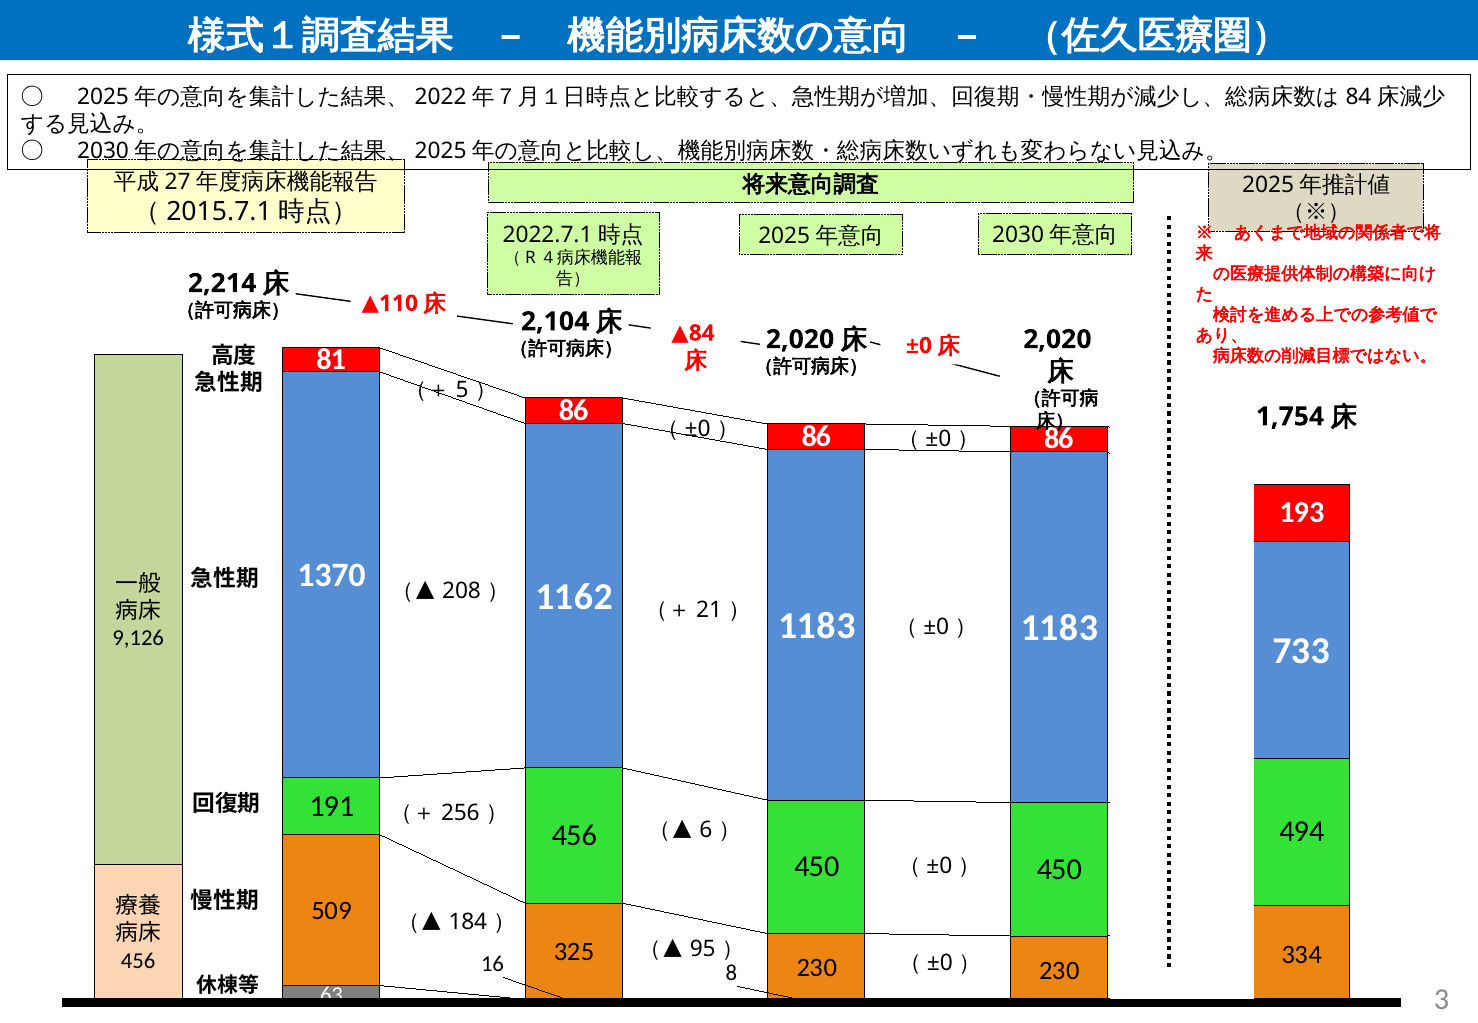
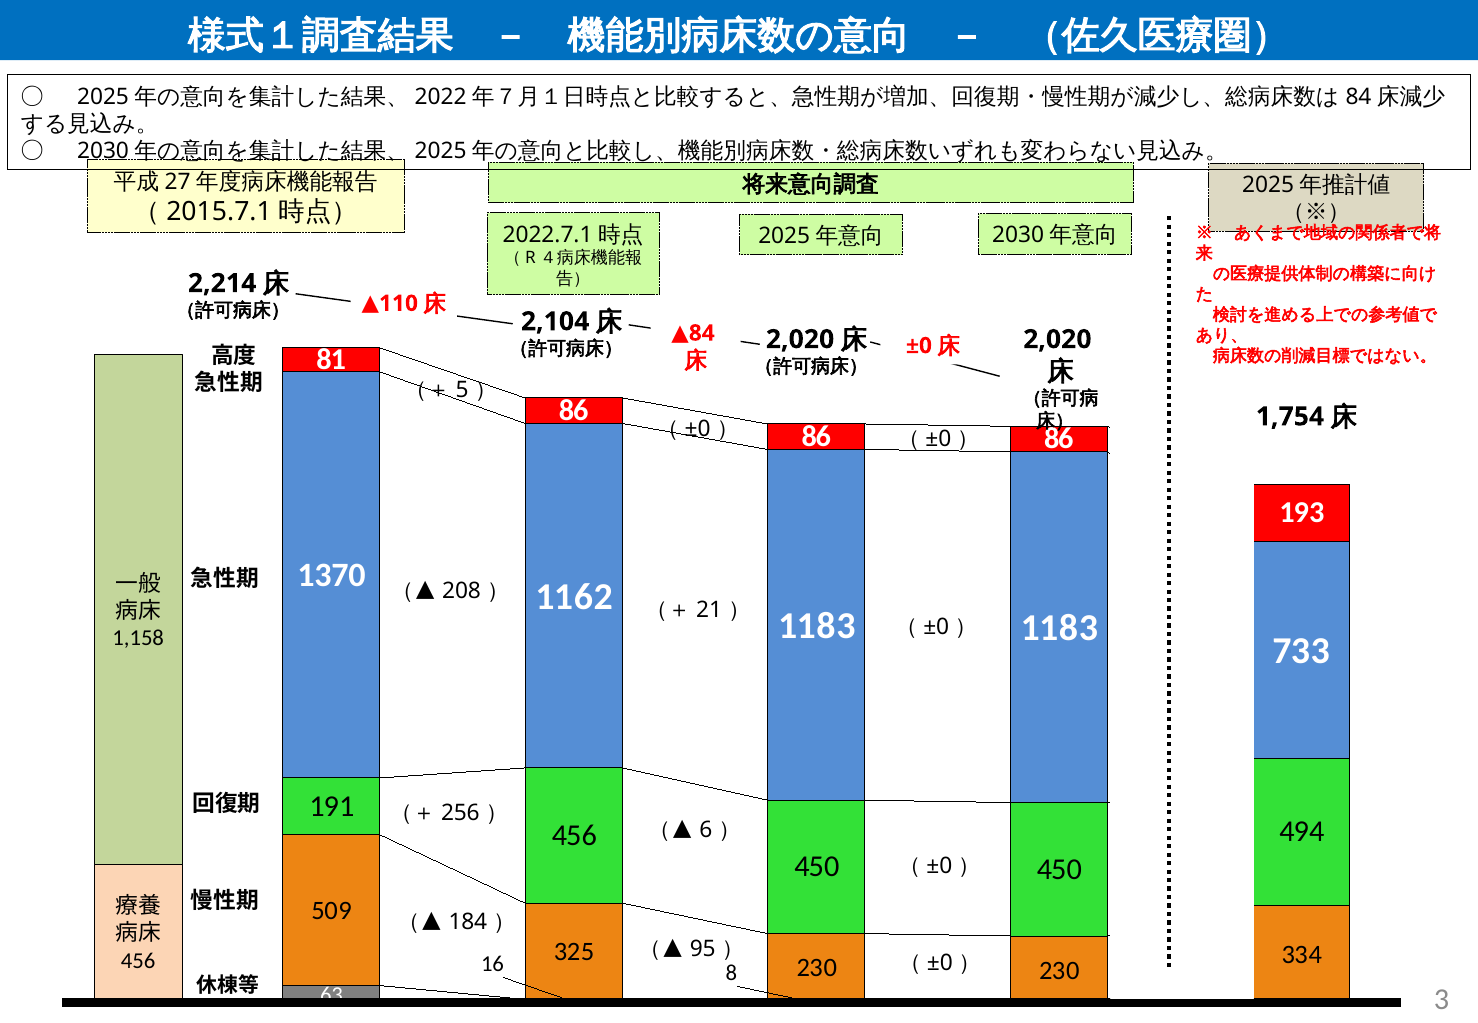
9,126: 9,126 -> 1,158
